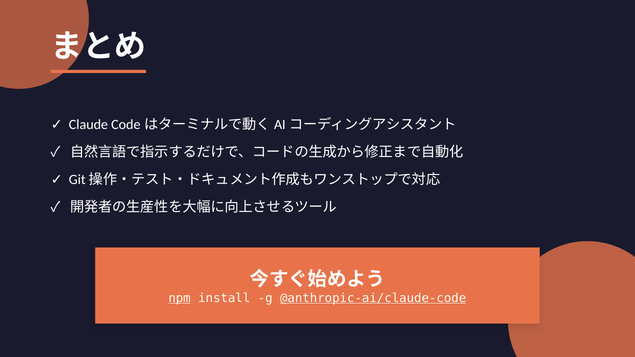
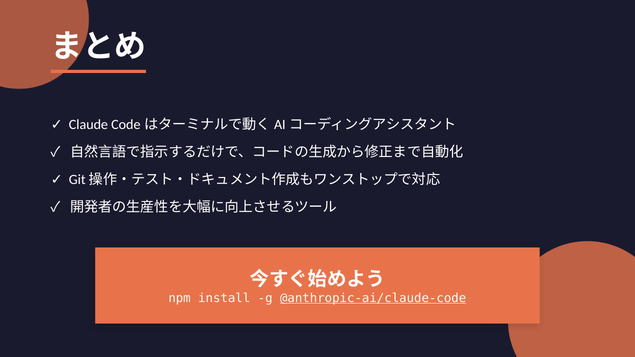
npm underline: present -> none
